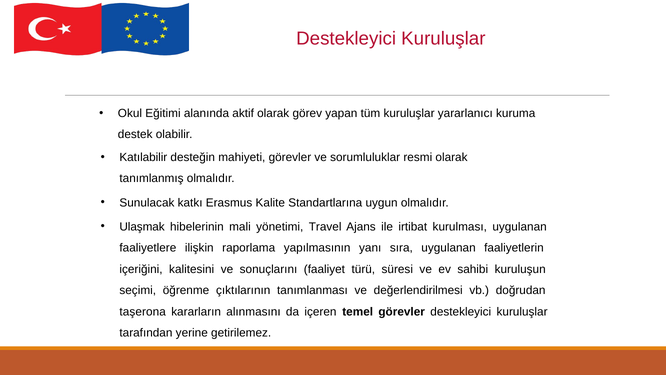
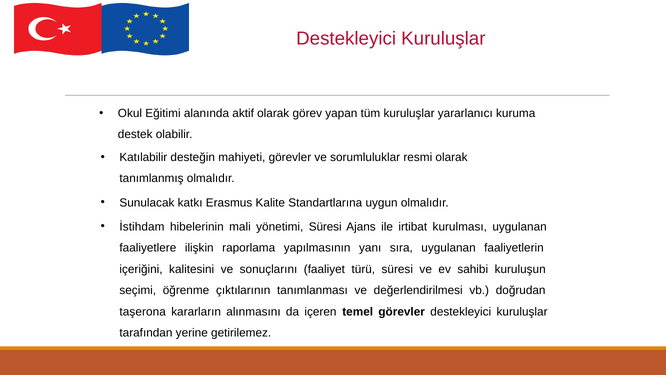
Ulaşmak: Ulaşmak -> İstihdam
yönetimi Travel: Travel -> Süresi
